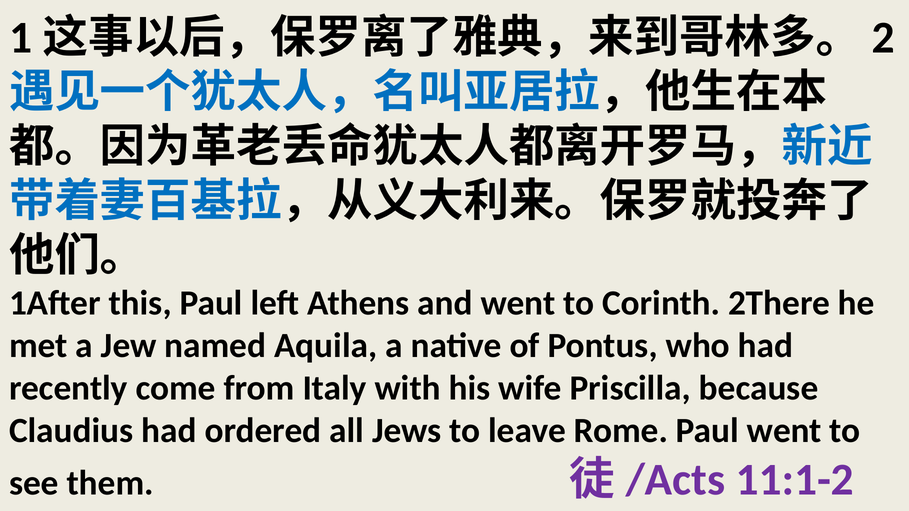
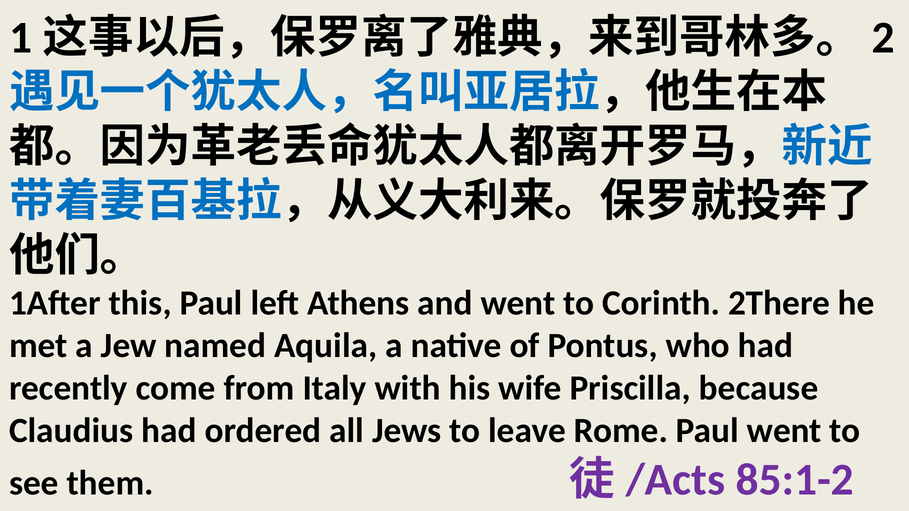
11:1-2: 11:1-2 -> 85:1-2
